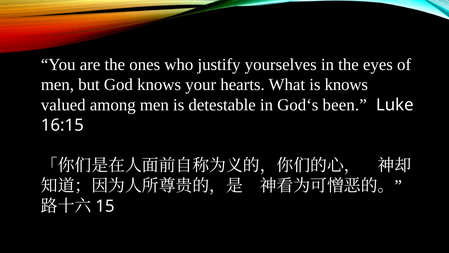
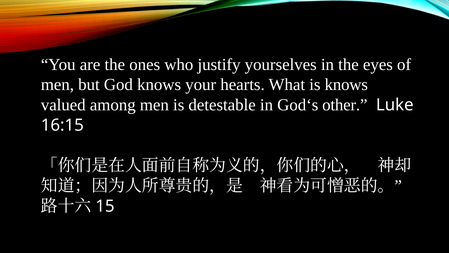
been: been -> other
